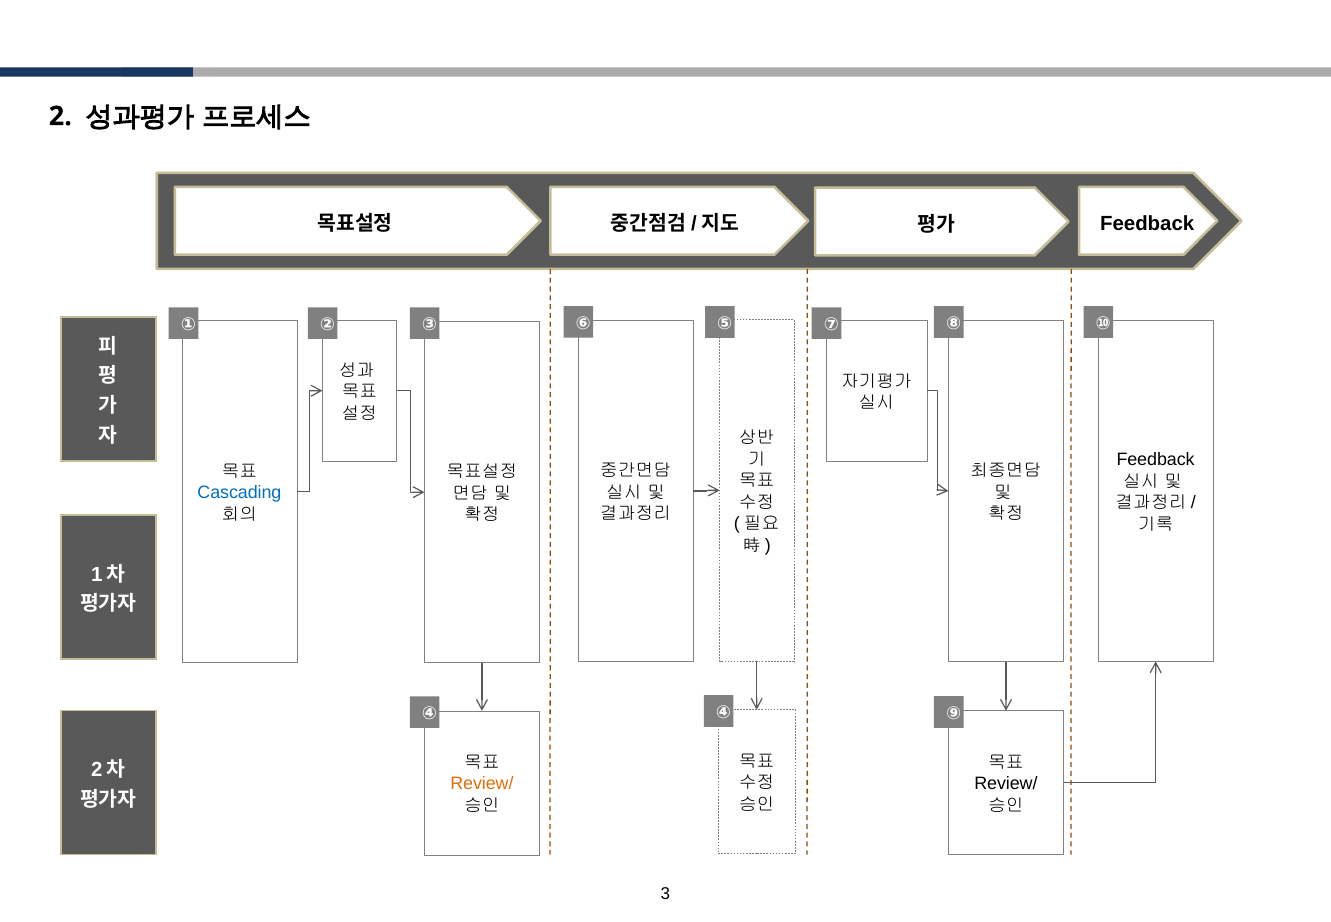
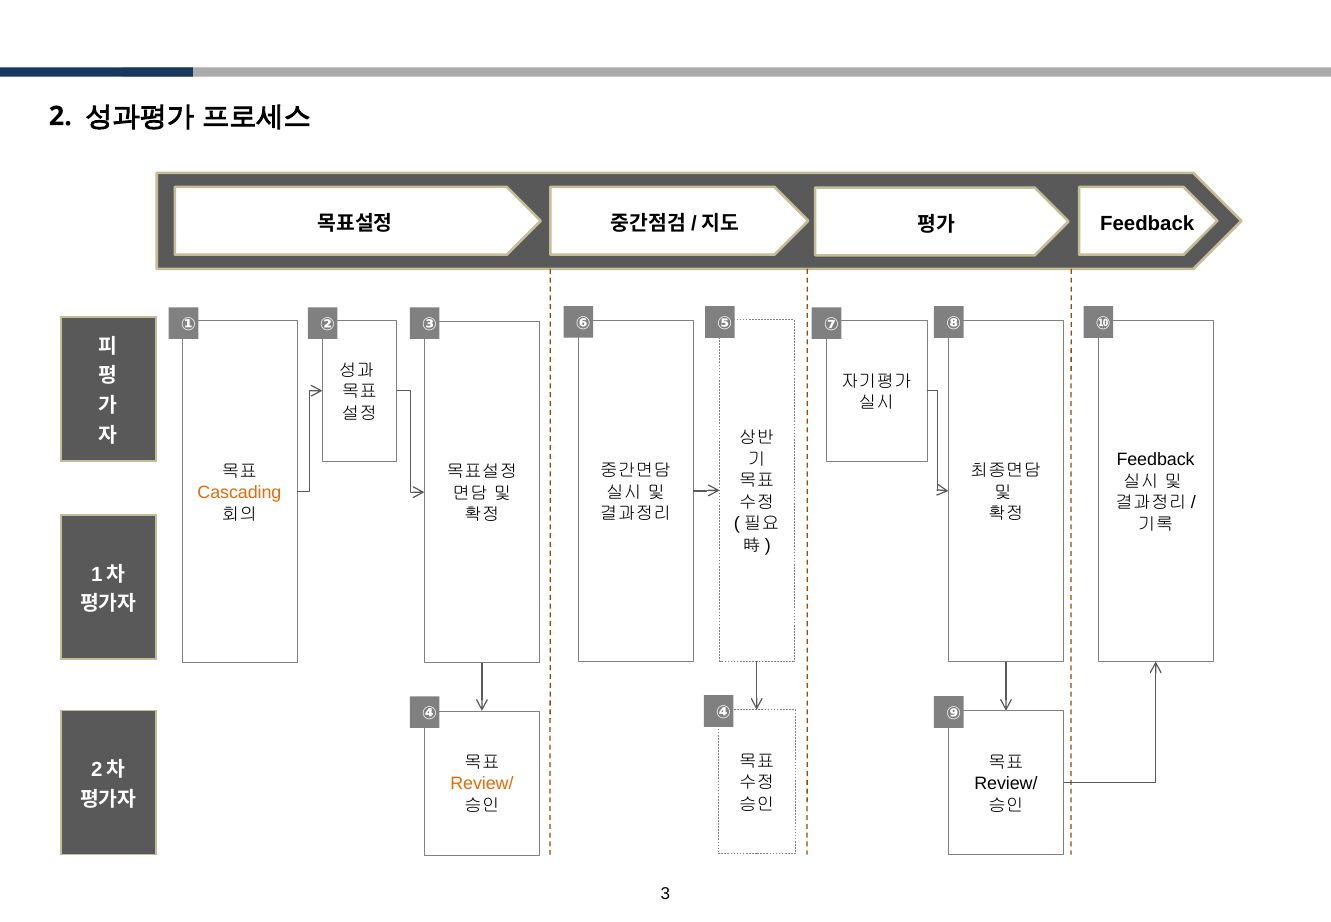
Cascading colour: blue -> orange
